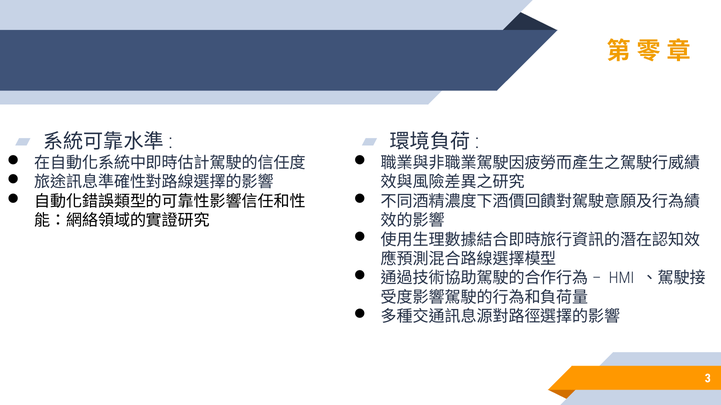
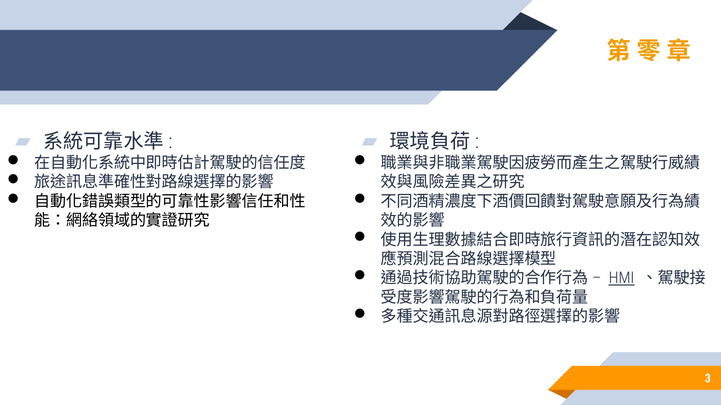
HMI underline: none -> present
